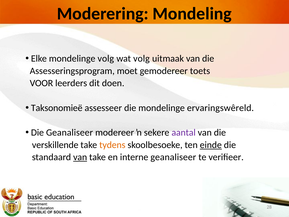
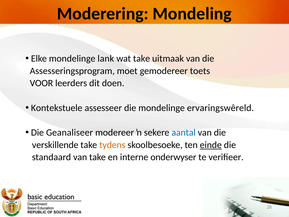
mondelinge volg: volg -> lank
wat volg: volg -> take
Taksonomieë: Taksonomieë -> Kontekstuele
aantal colour: purple -> blue
van at (80, 157) underline: present -> none
interne geanaliseer: geanaliseer -> onderwyser
